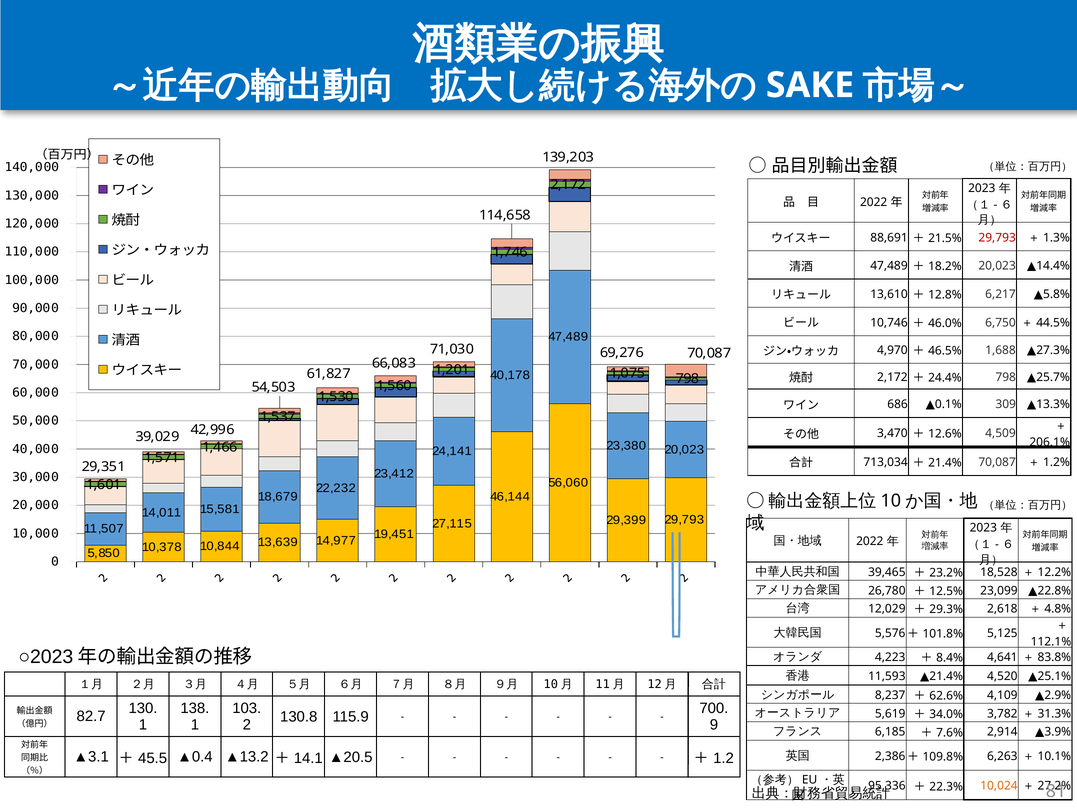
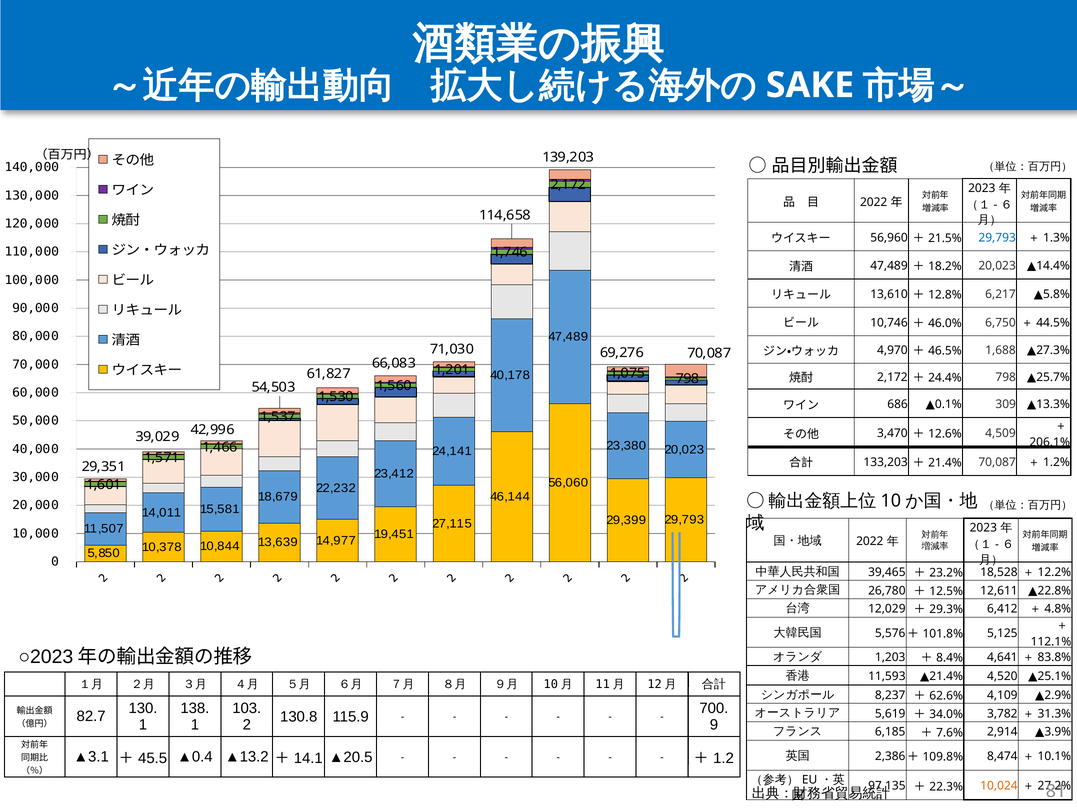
88,691: 88,691 -> 56,960
29,793 at (997, 237) colour: red -> blue
713,034: 713,034 -> 133,203
23,099: 23,099 -> 12,611
2,618: 2,618 -> 6,412
4,223: 4,223 -> 1,203
6,263: 6,263 -> 8,474
95,336: 95,336 -> 97,135
